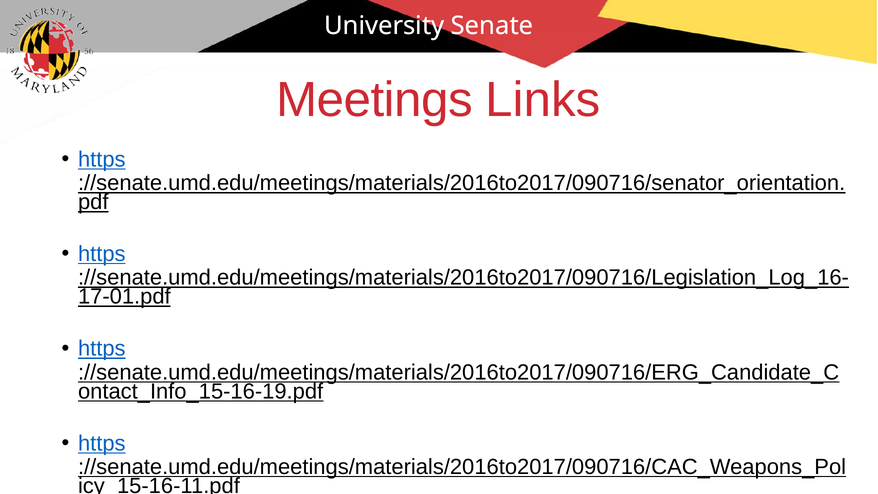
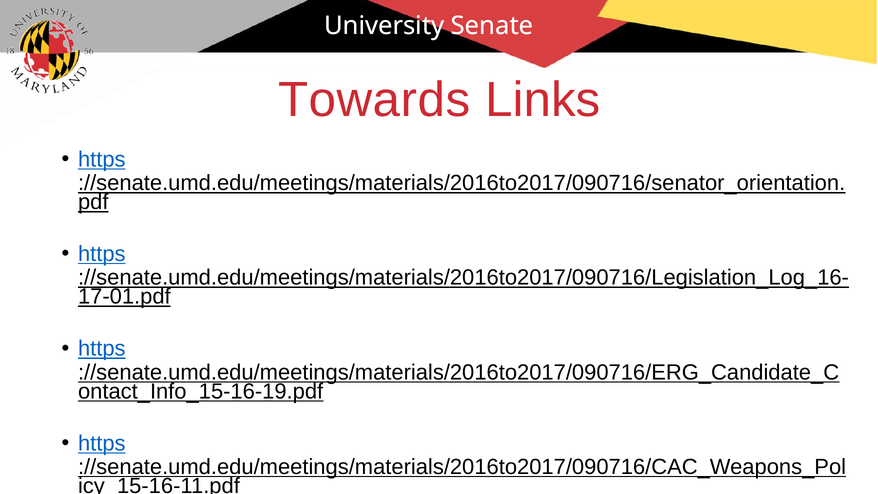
Meetings: Meetings -> Towards
